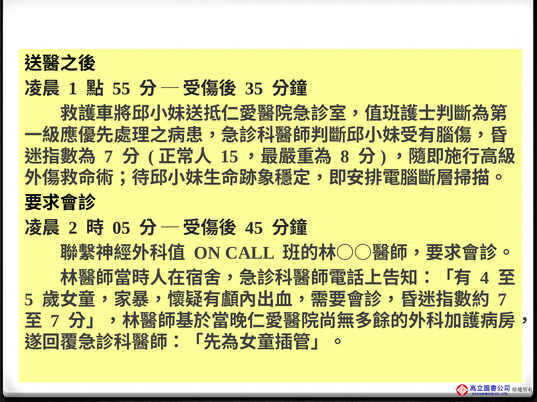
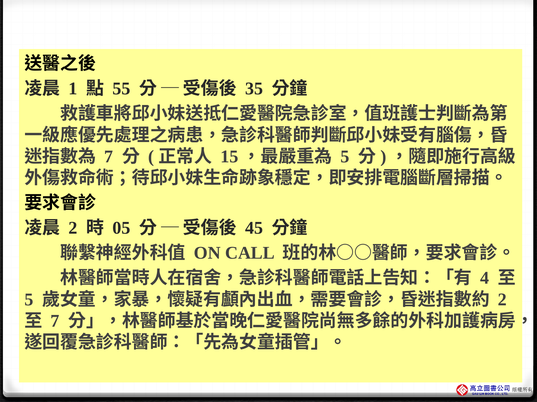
8 at (345, 157): 8 -> 5
7 at (502, 300): 7 -> 2
